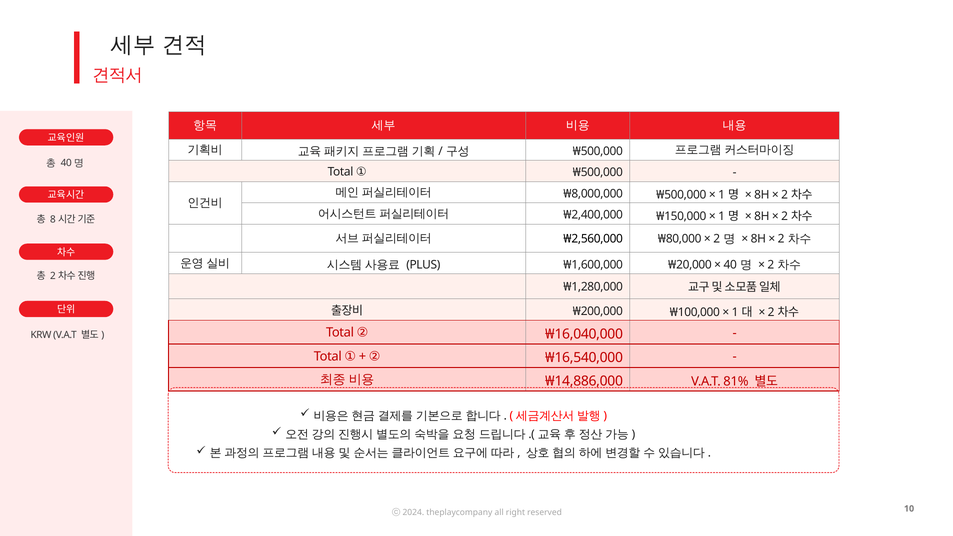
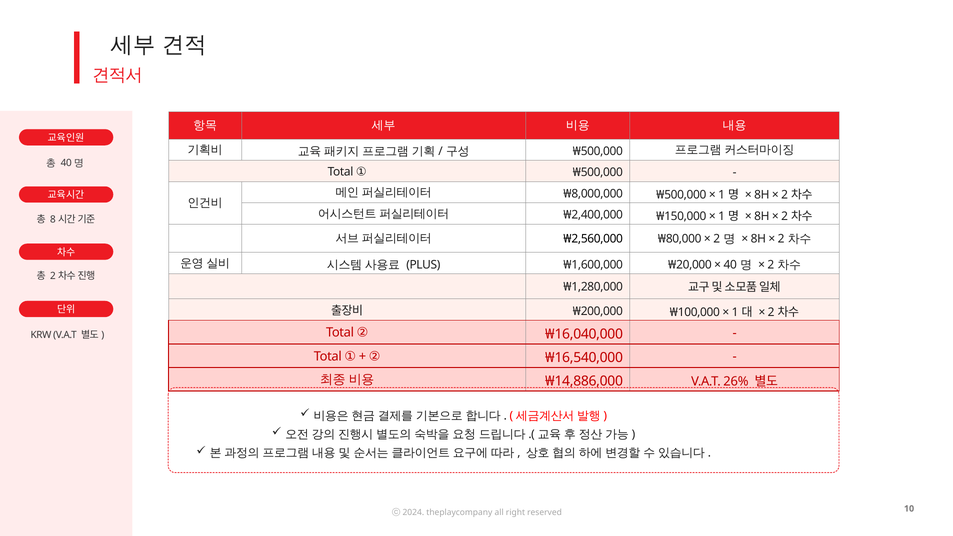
81%: 81% -> 26%
